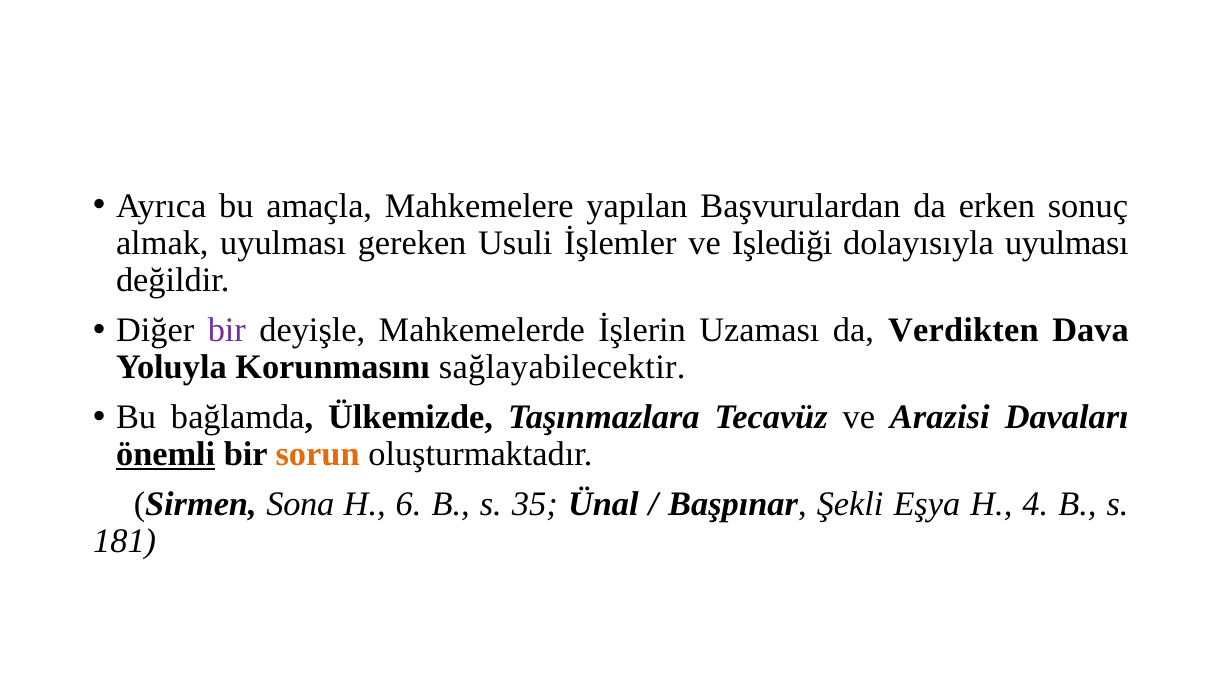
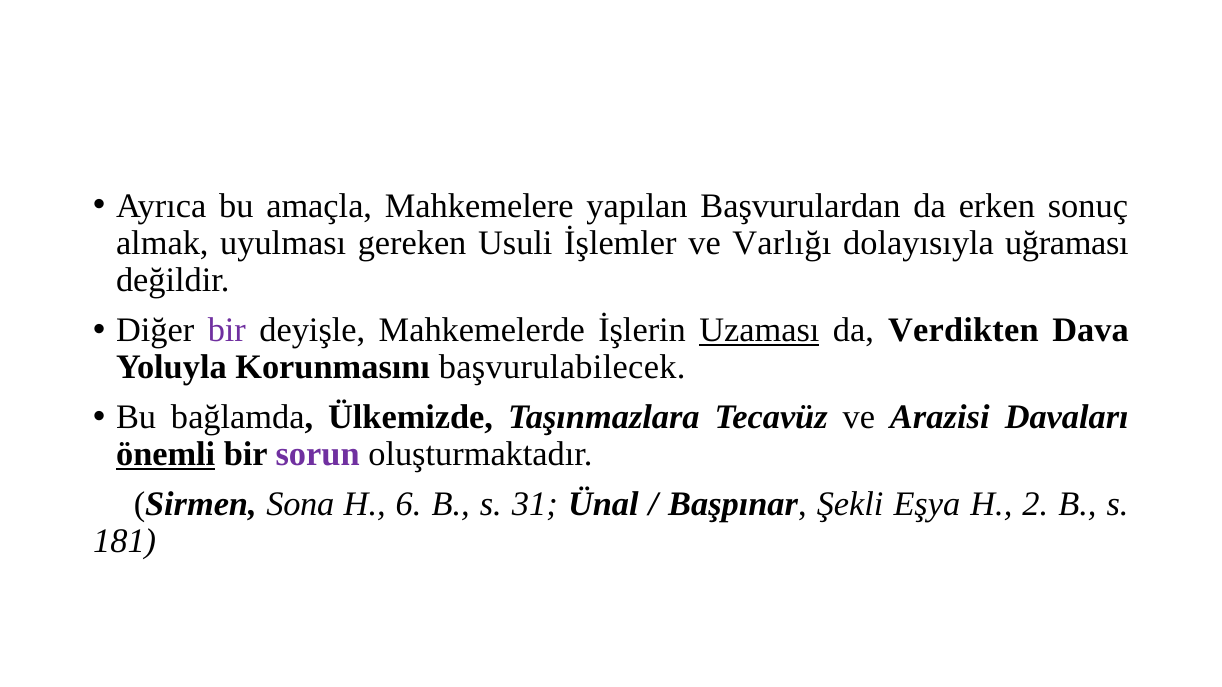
Işlediği: Işlediği -> Varlığı
dolayısıyla uyulması: uyulması -> uğraması
Uzaması underline: none -> present
sağlayabilecektir: sağlayabilecektir -> başvurulabilecek
sorun colour: orange -> purple
35: 35 -> 31
4: 4 -> 2
